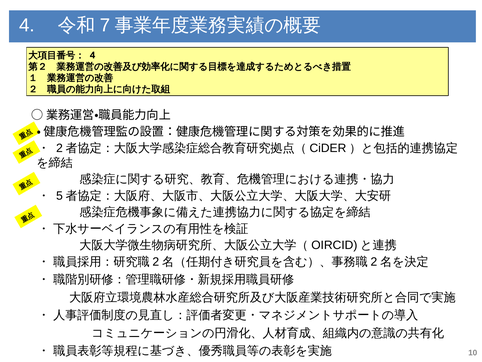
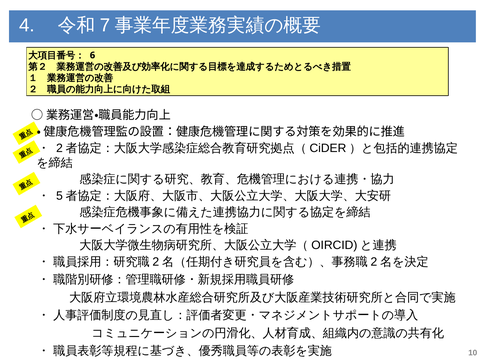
4 at (92, 55): 4 -> 6
